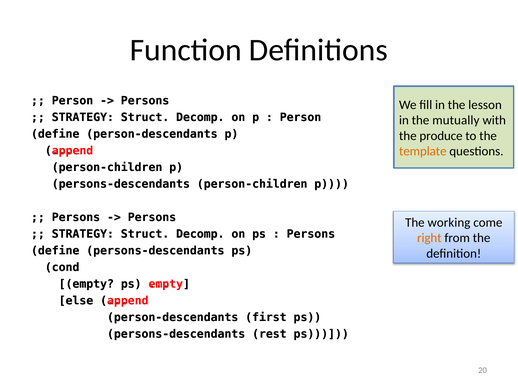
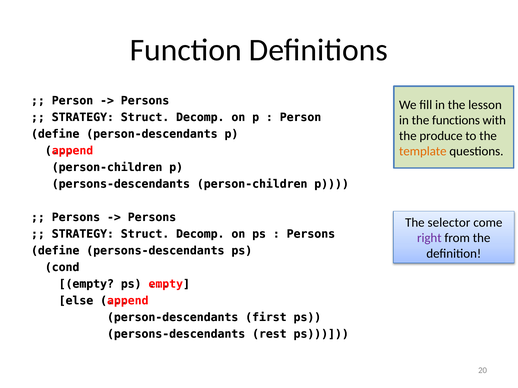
mutually: mutually -> functions
working: working -> selector
right colour: orange -> purple
